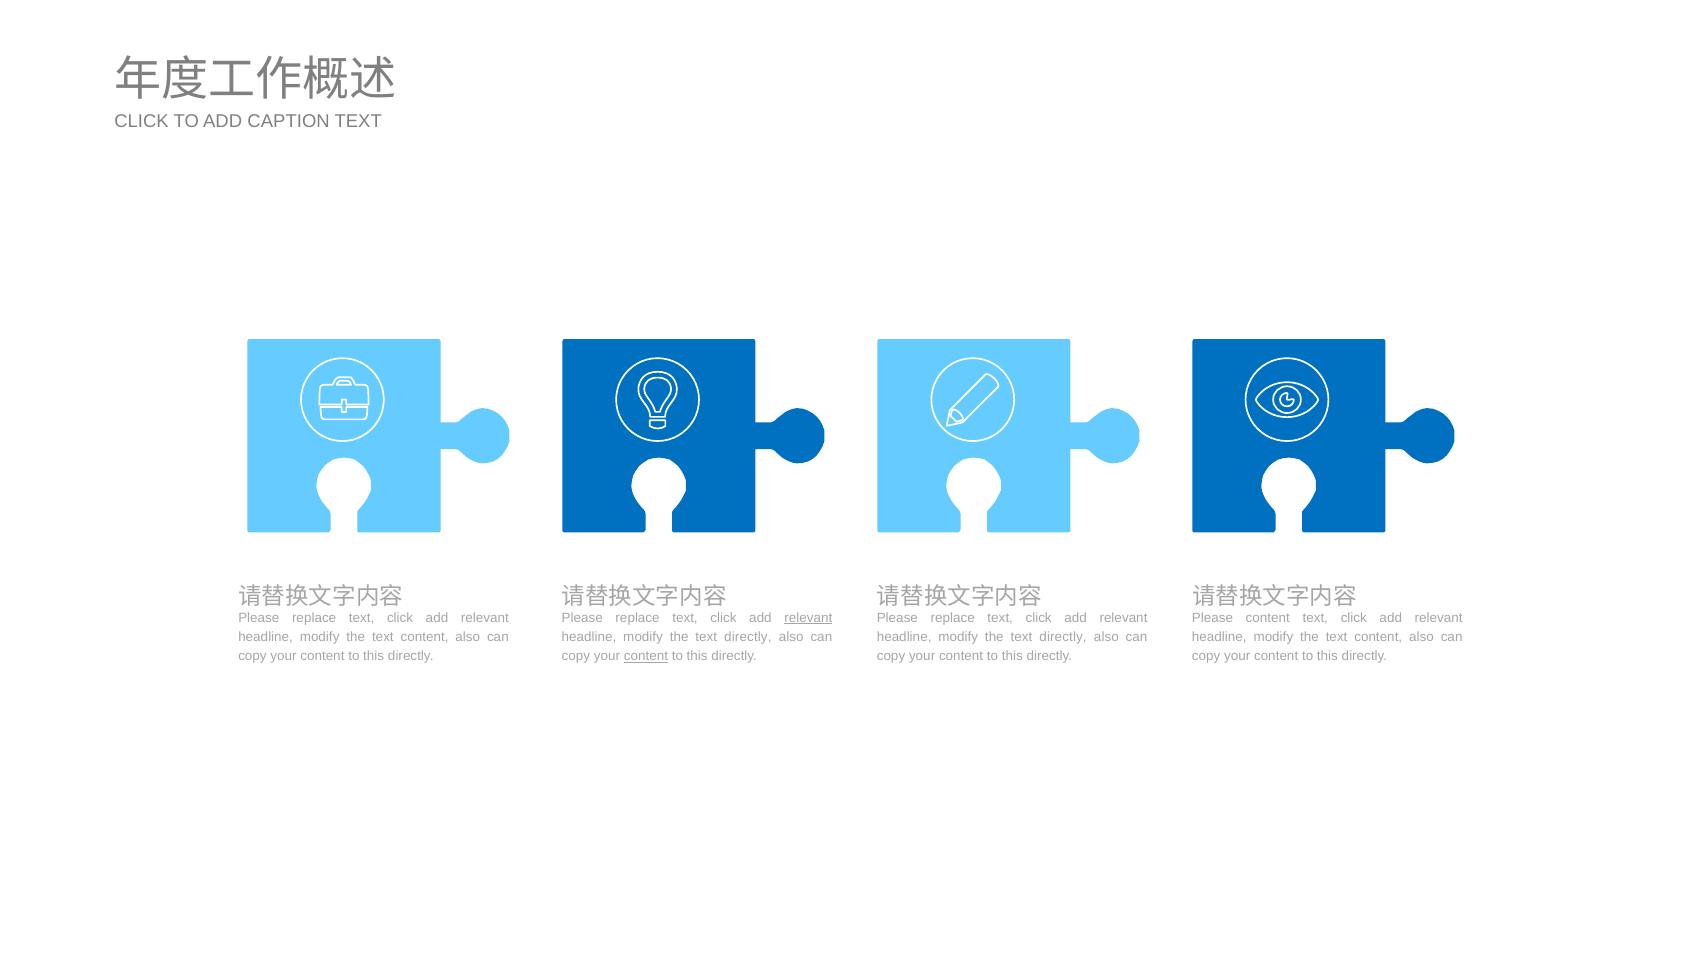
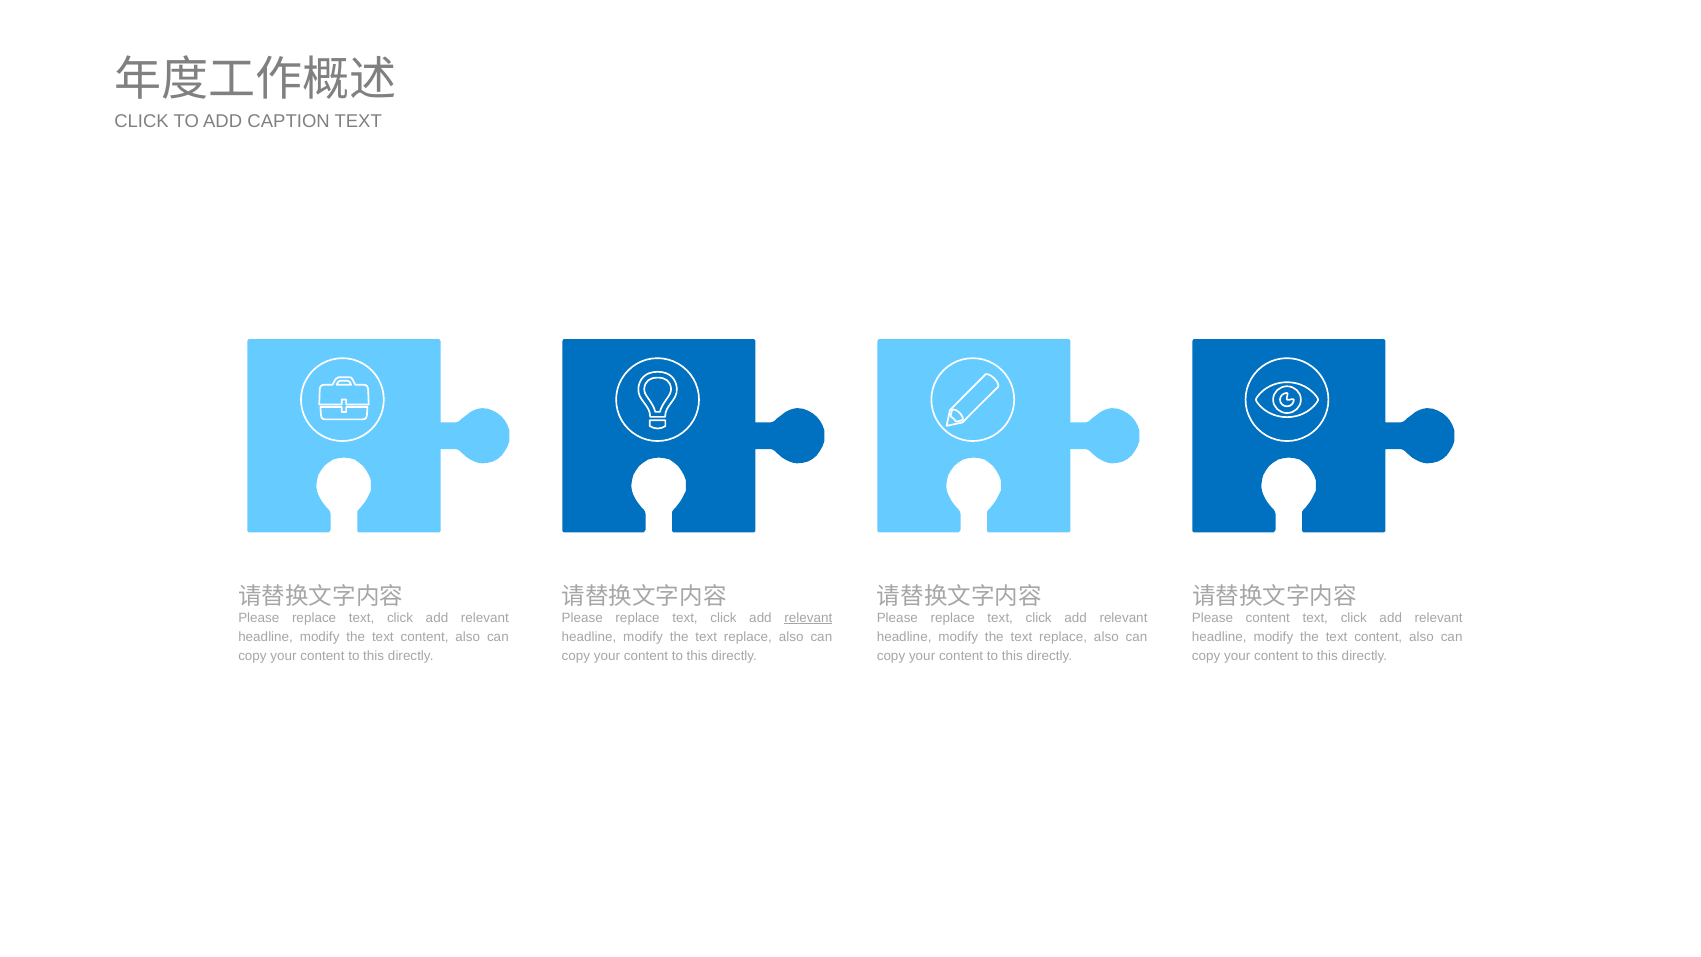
directly at (748, 637): directly -> replace
directly at (1063, 637): directly -> replace
content at (646, 656) underline: present -> none
